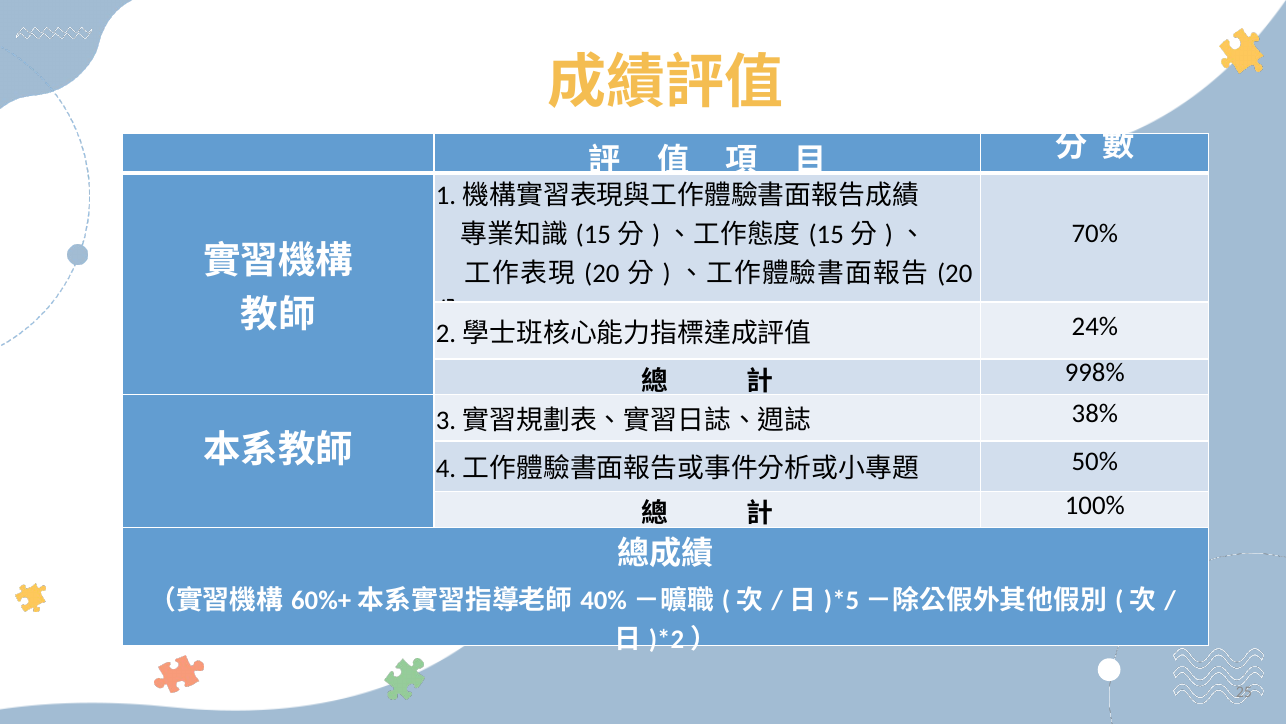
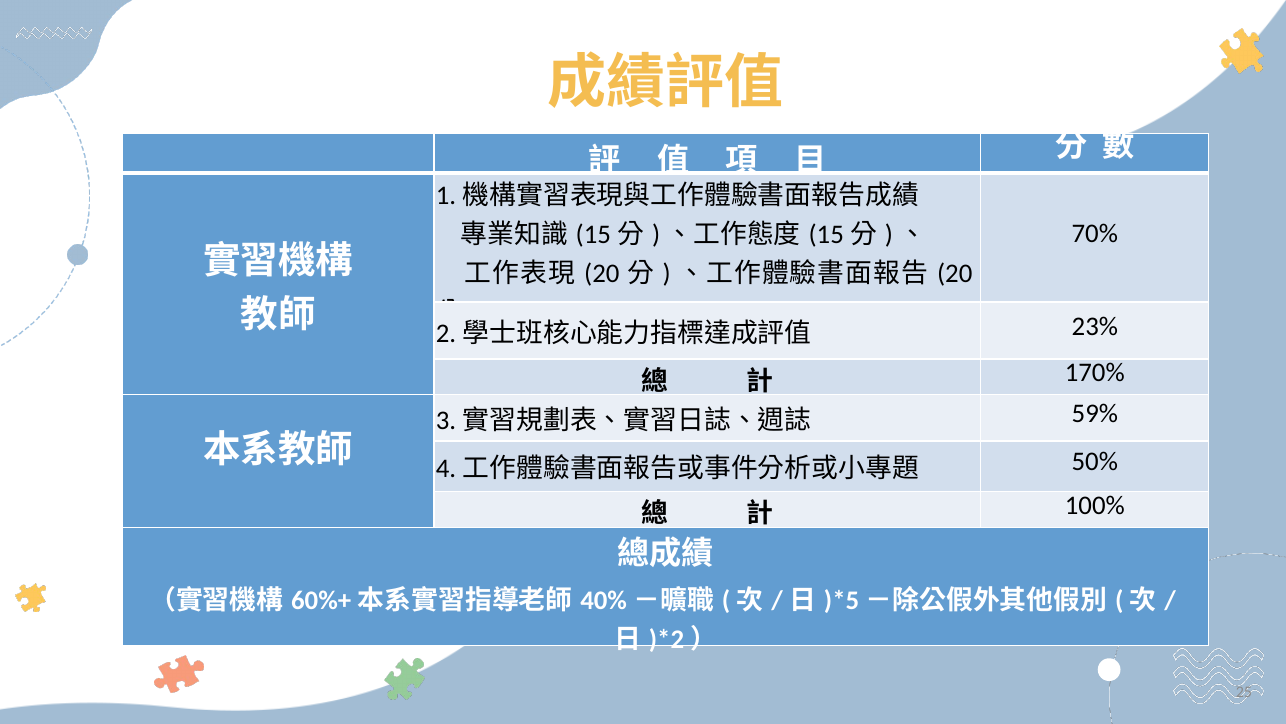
24%: 24% -> 23%
998%: 998% -> 170%
38%: 38% -> 59%
